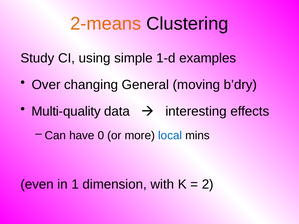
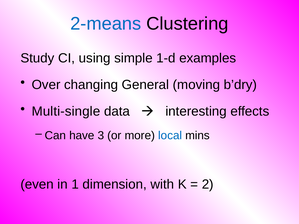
2-means colour: orange -> blue
Multi-quality: Multi-quality -> Multi-single
0: 0 -> 3
